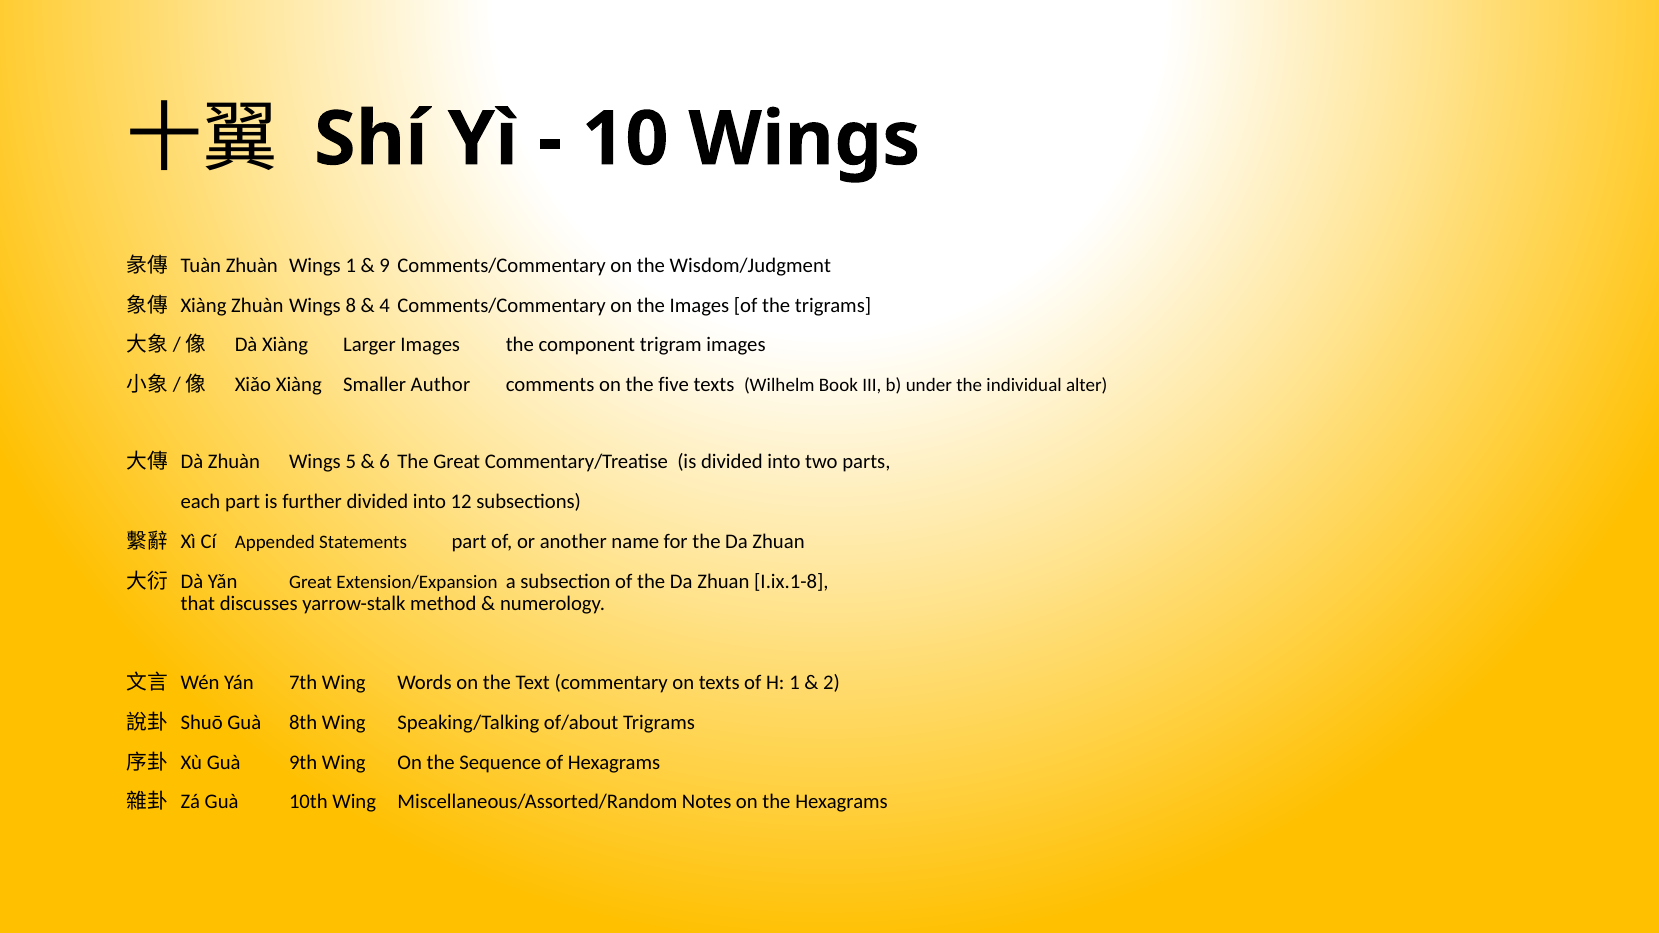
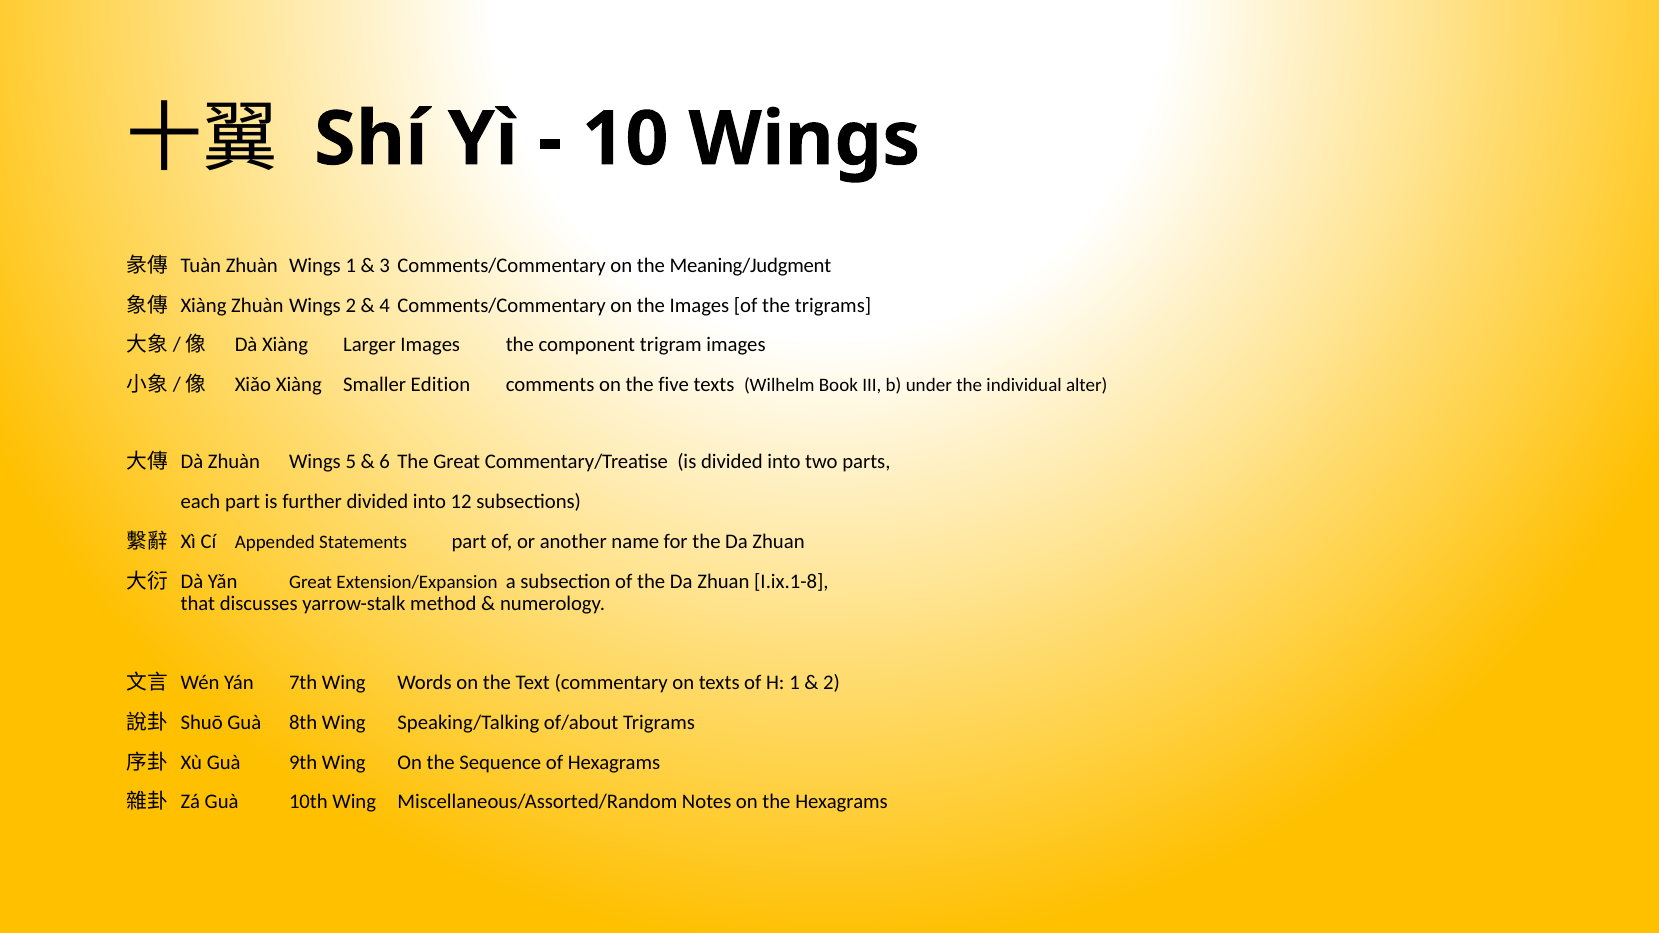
9: 9 -> 3
Wisdom/Judgment: Wisdom/Judgment -> Meaning/Judgment
Wings 8: 8 -> 2
Author: Author -> Edition
